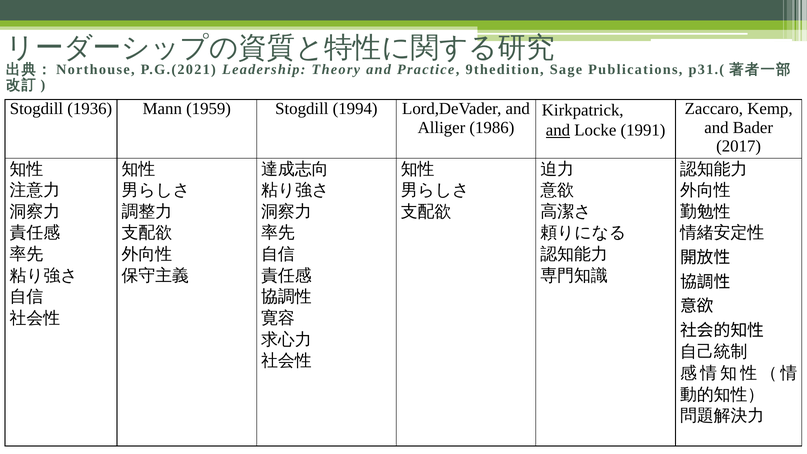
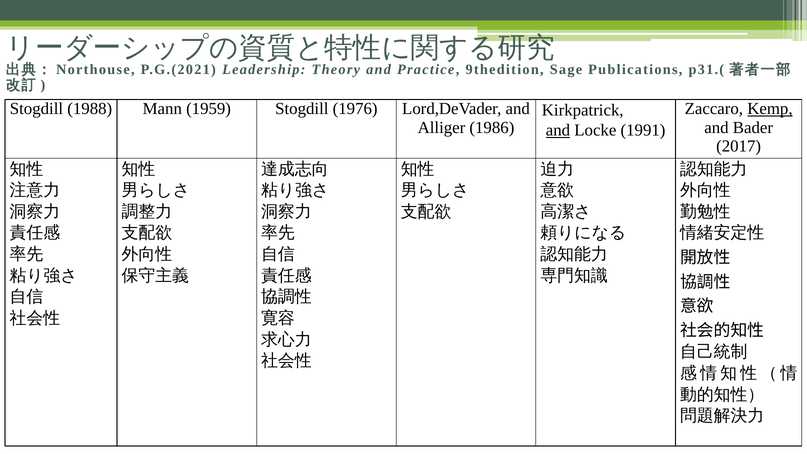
1936: 1936 -> 1988
1994: 1994 -> 1976
Kemp underline: none -> present
